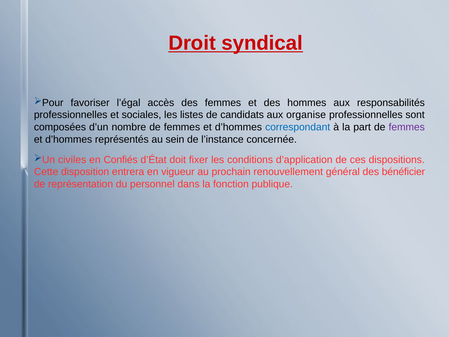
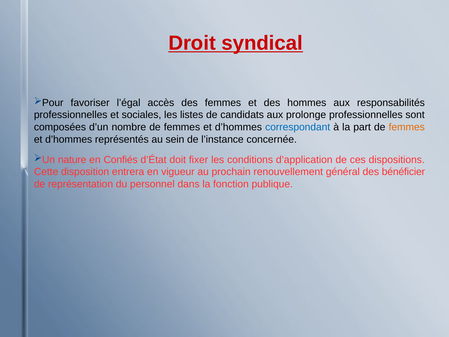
organise: organise -> prolonge
femmes at (407, 127) colour: purple -> orange
civiles: civiles -> nature
